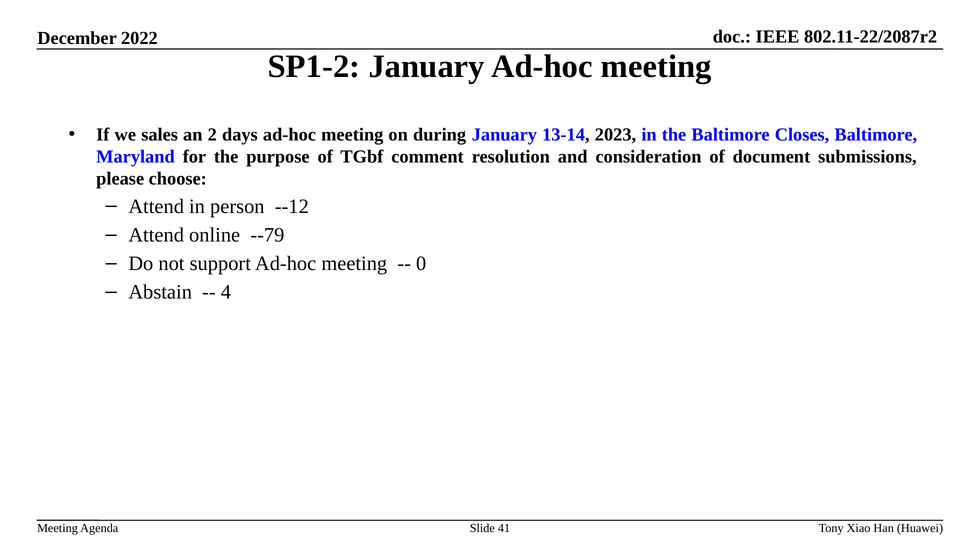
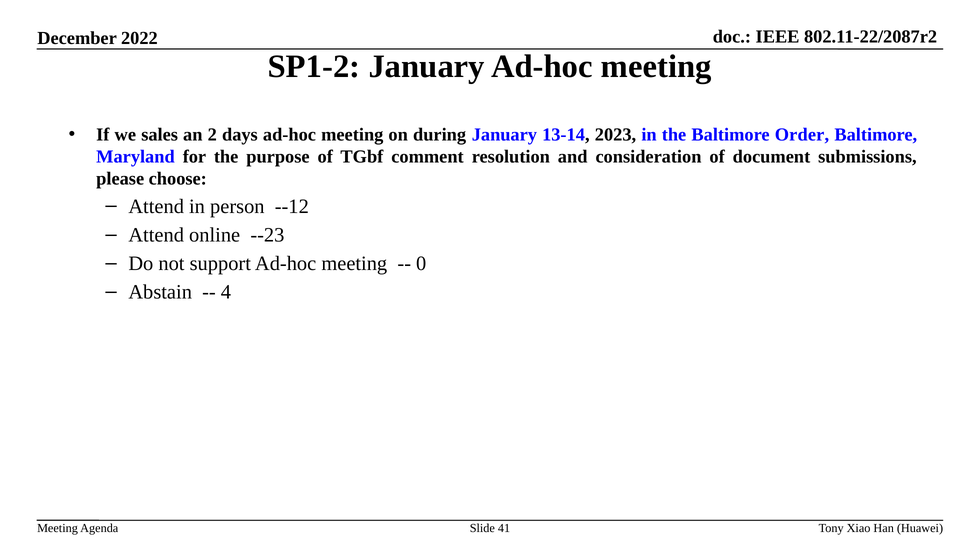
Closes: Closes -> Order
--79: --79 -> --23
